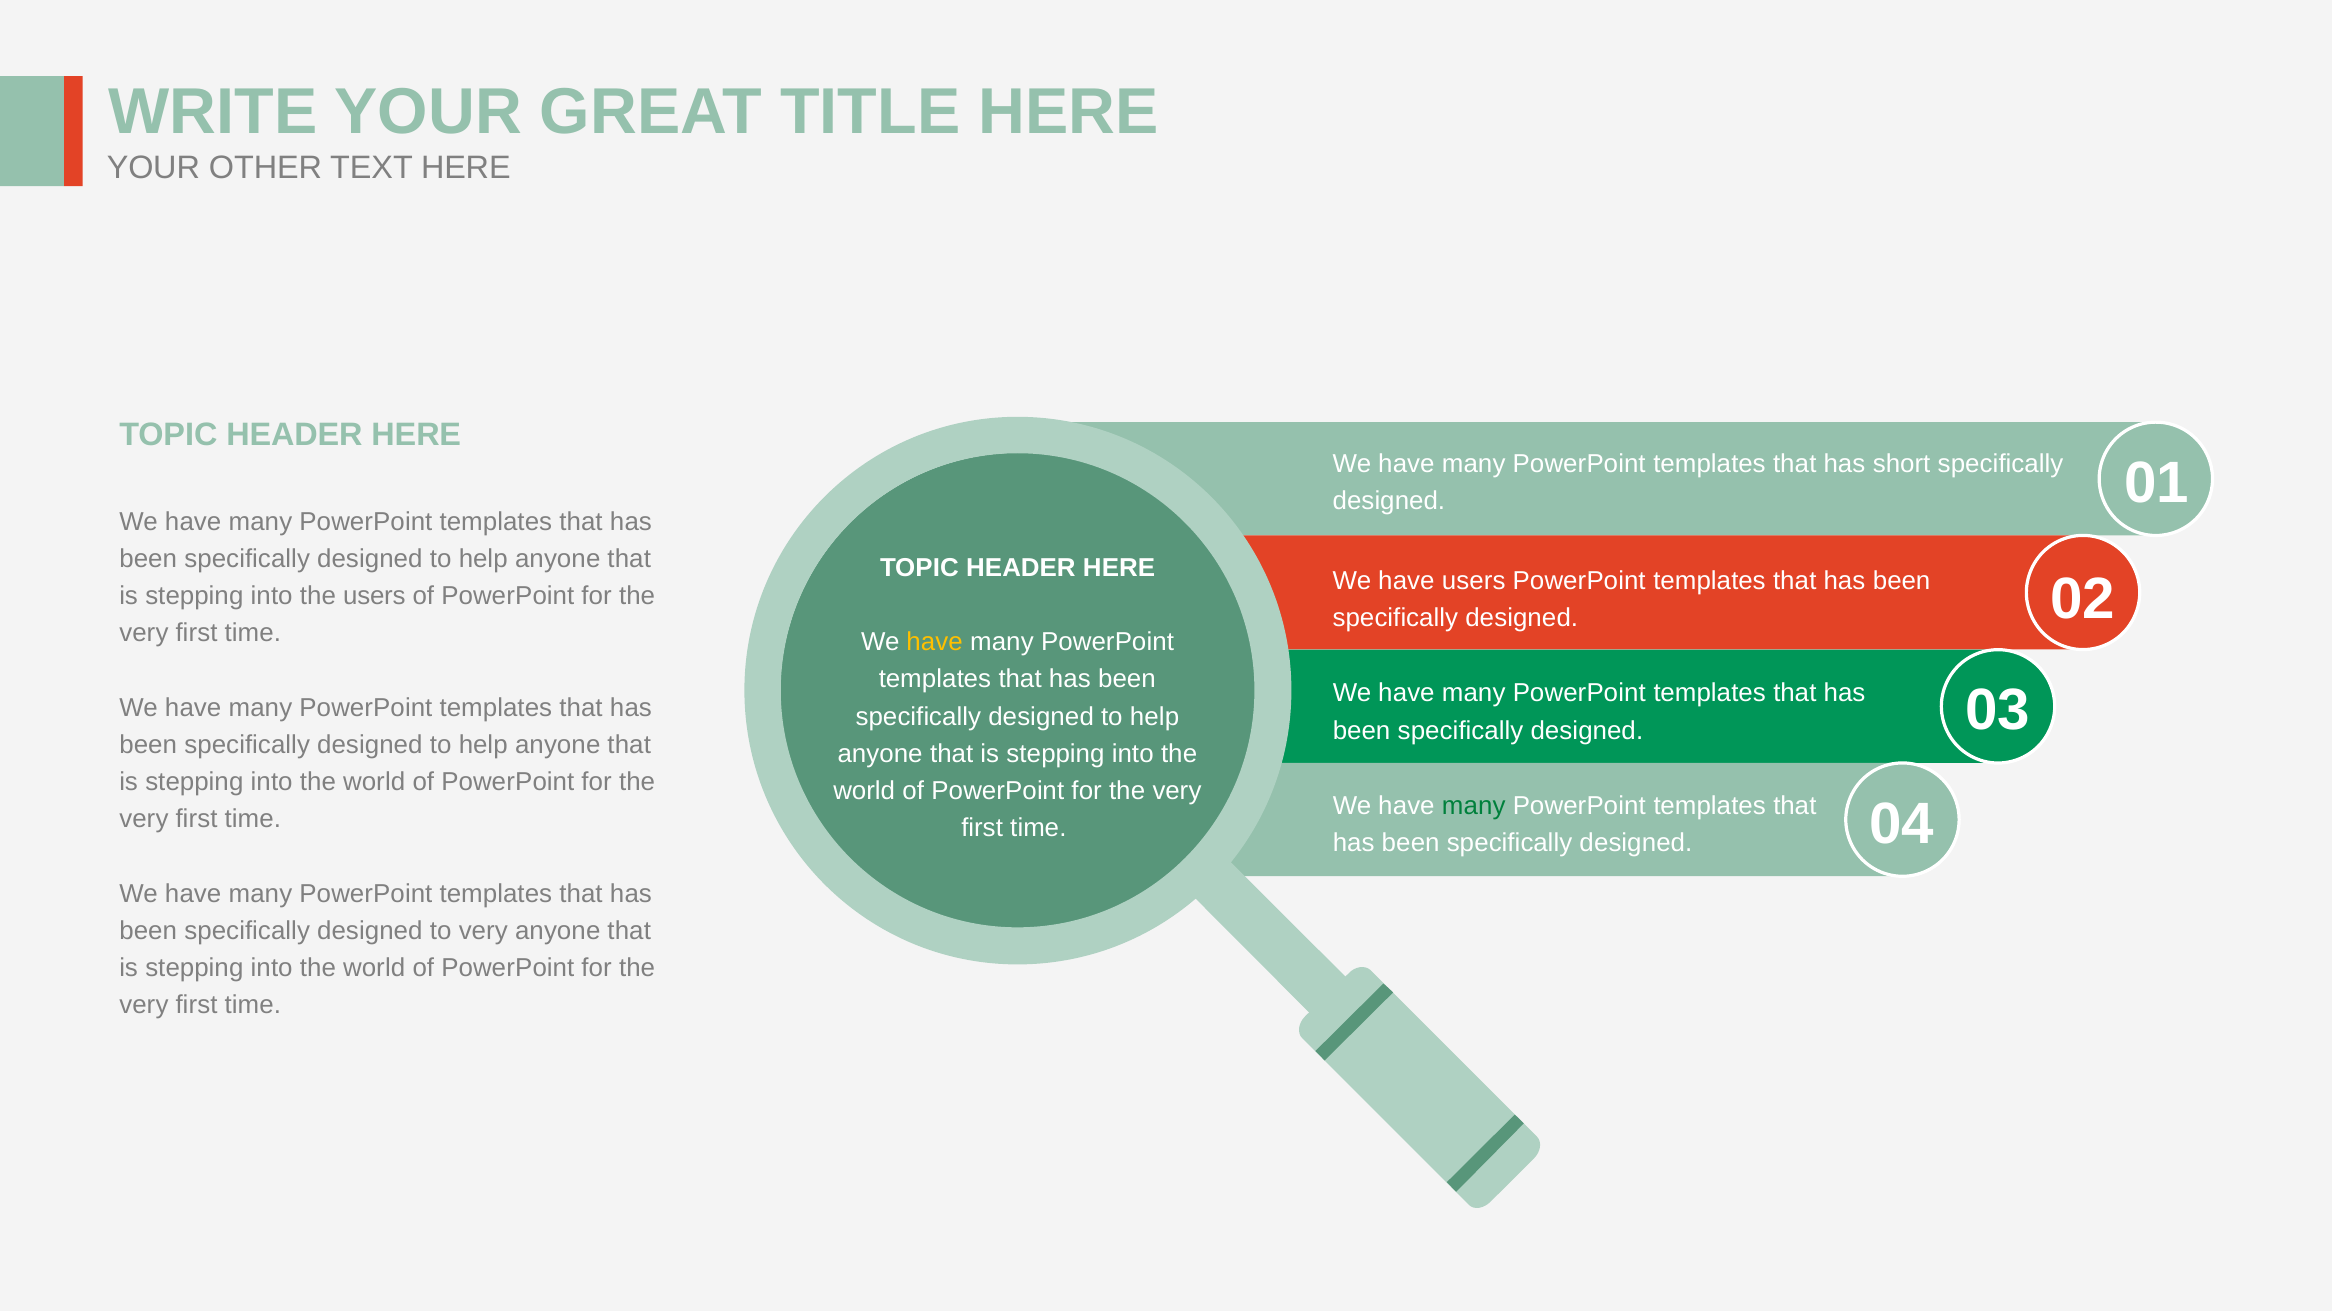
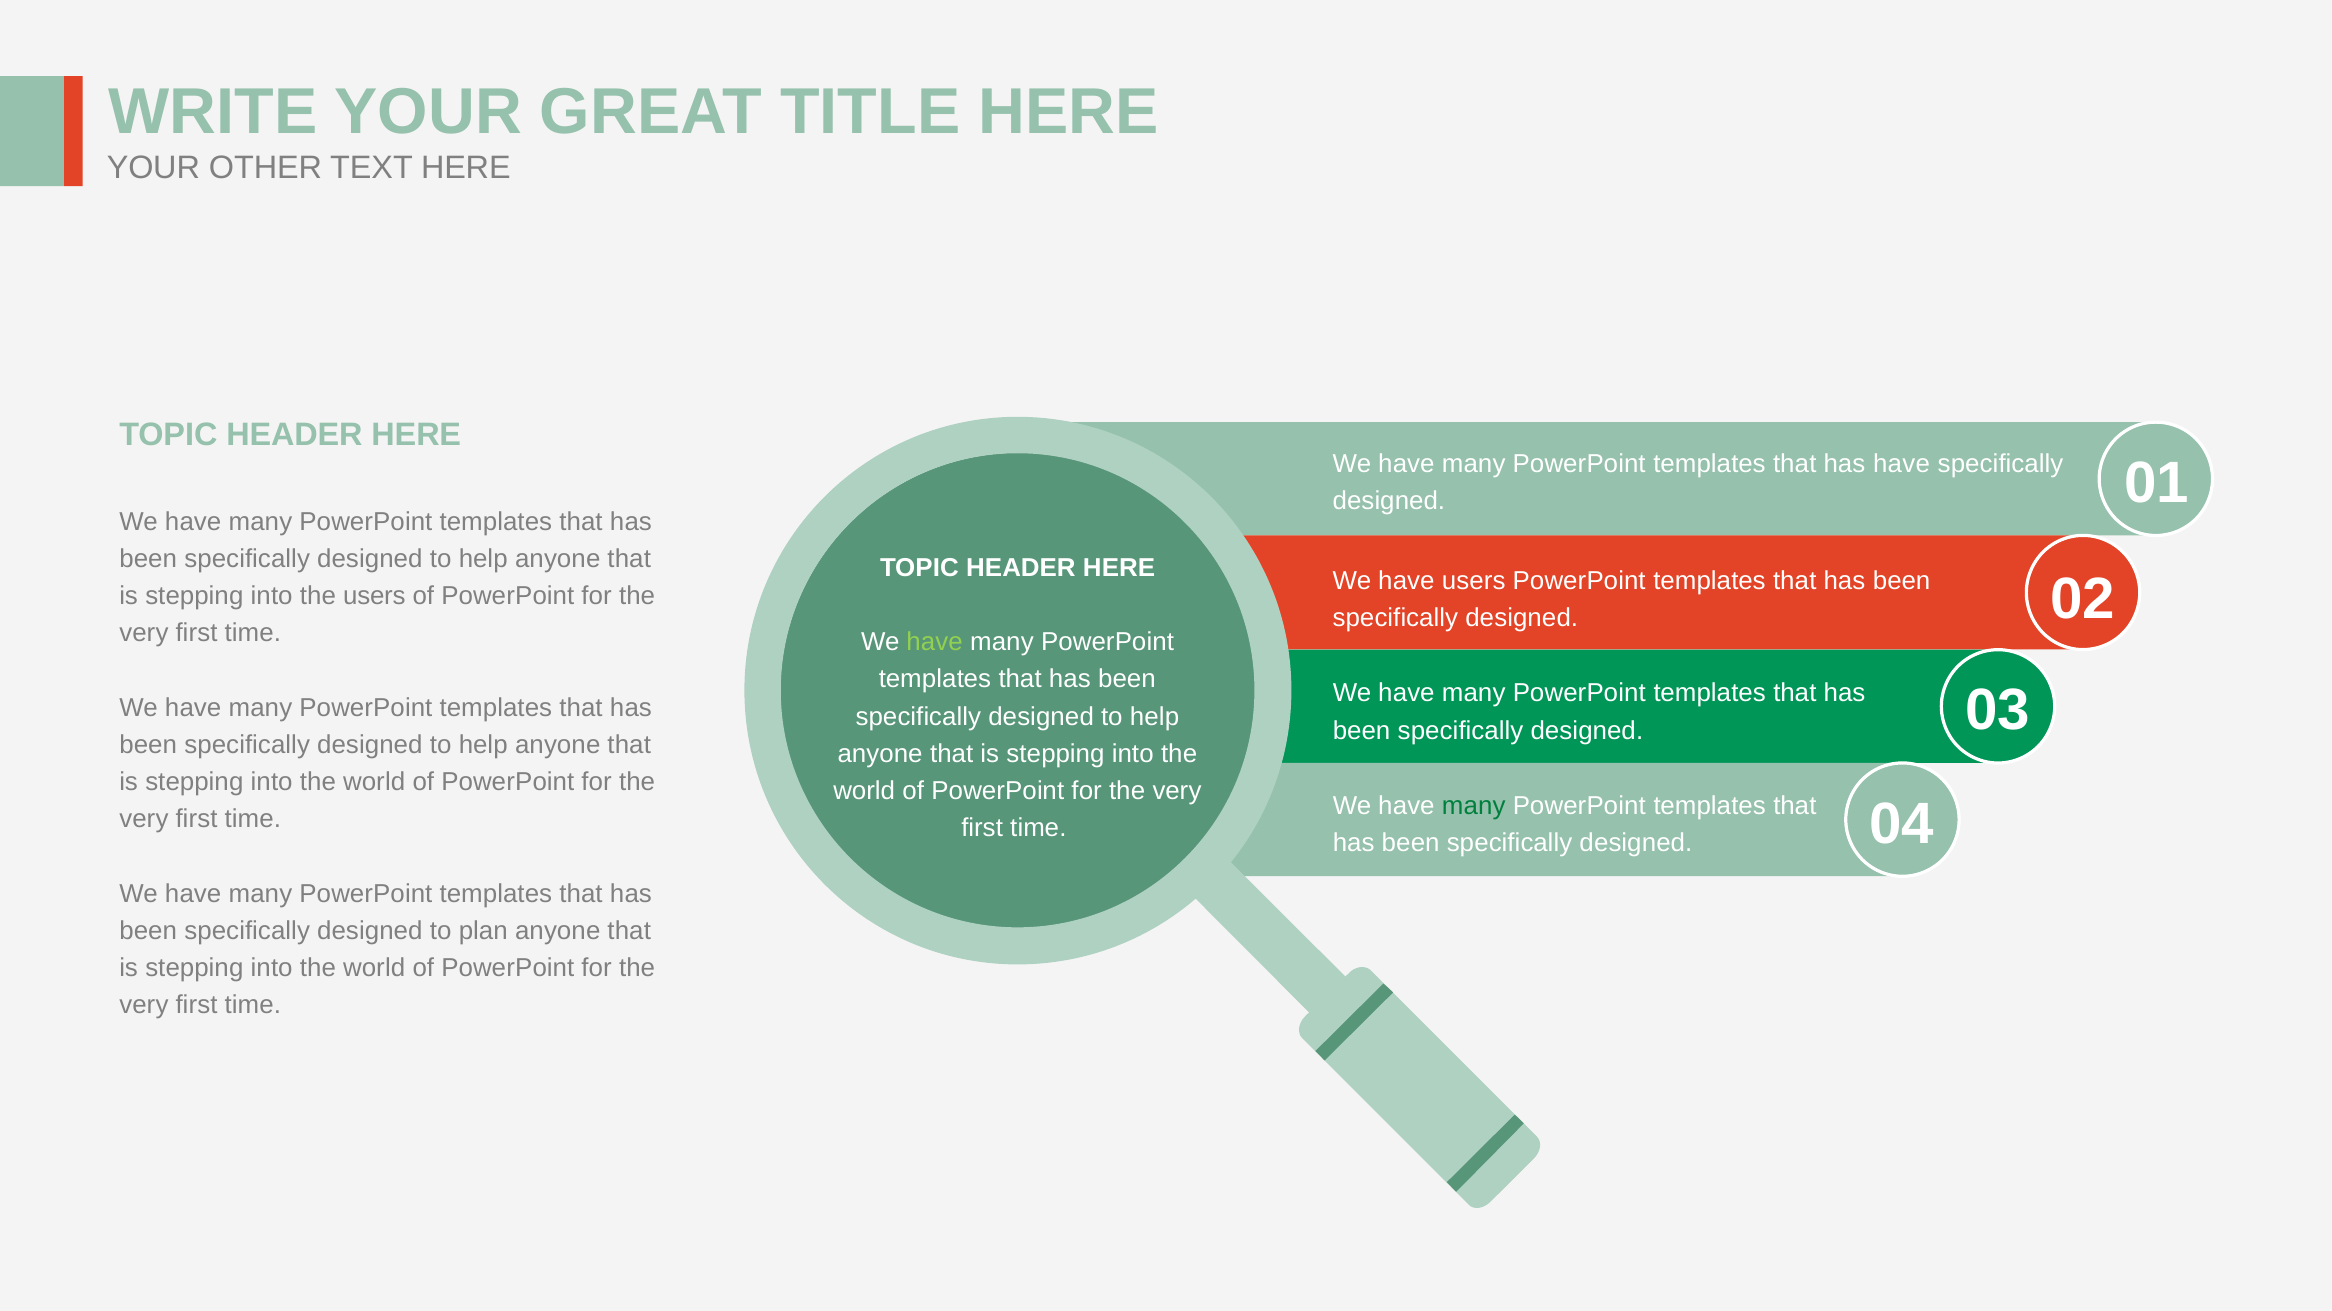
has short: short -> have
have at (935, 642) colour: yellow -> light green
to very: very -> plan
